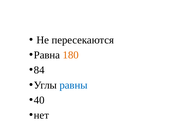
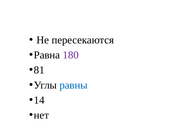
180 colour: orange -> purple
84: 84 -> 81
40: 40 -> 14
